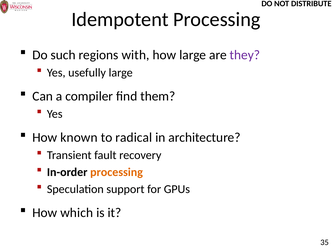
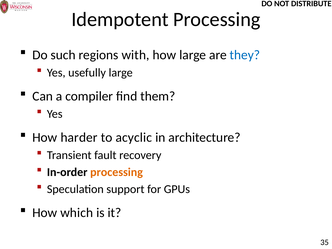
they colour: purple -> blue
known: known -> harder
radical: radical -> acyclic
